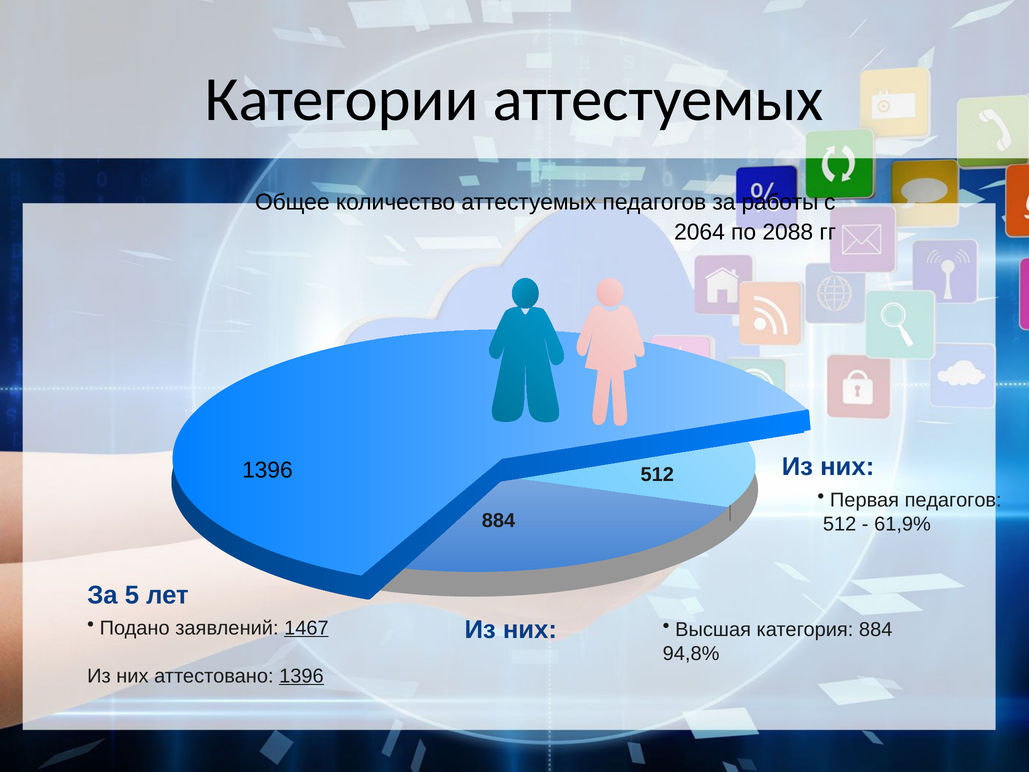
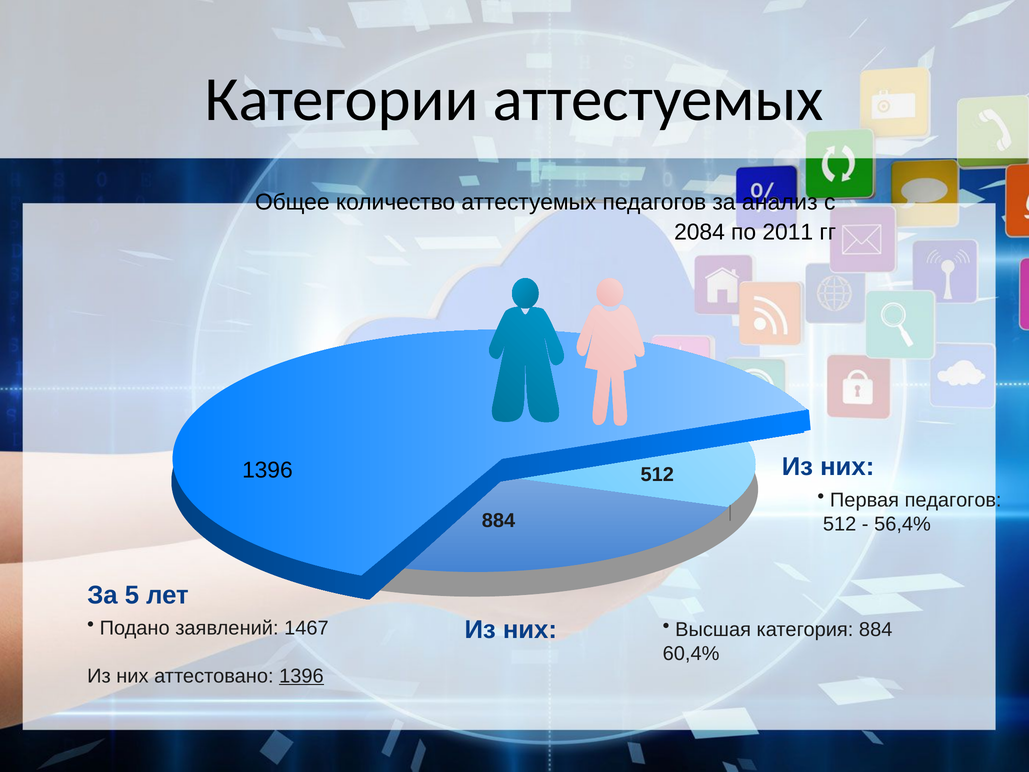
работы: работы -> анализ
2064: 2064 -> 2084
2088: 2088 -> 2011
61,9%: 61,9% -> 56,4%
1467 underline: present -> none
94,8%: 94,8% -> 60,4%
